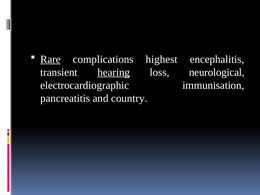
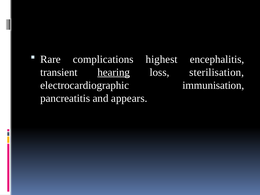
Rare underline: present -> none
neurological: neurological -> sterilisation
country: country -> appears
